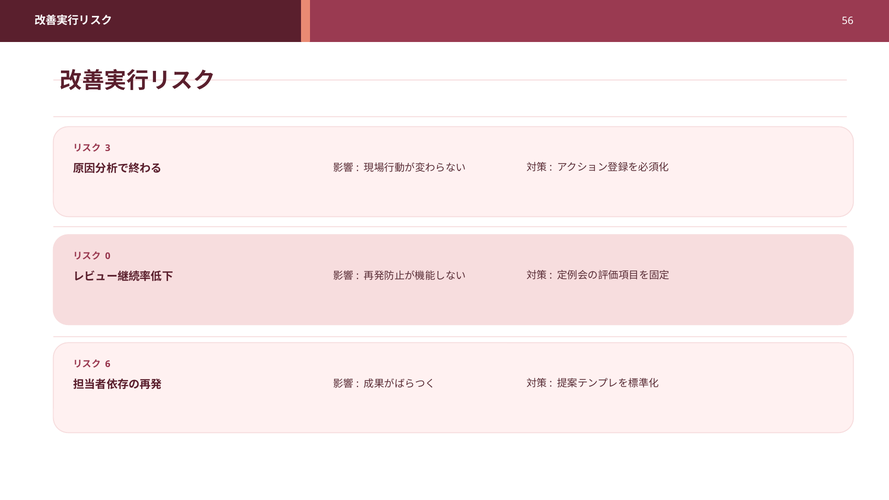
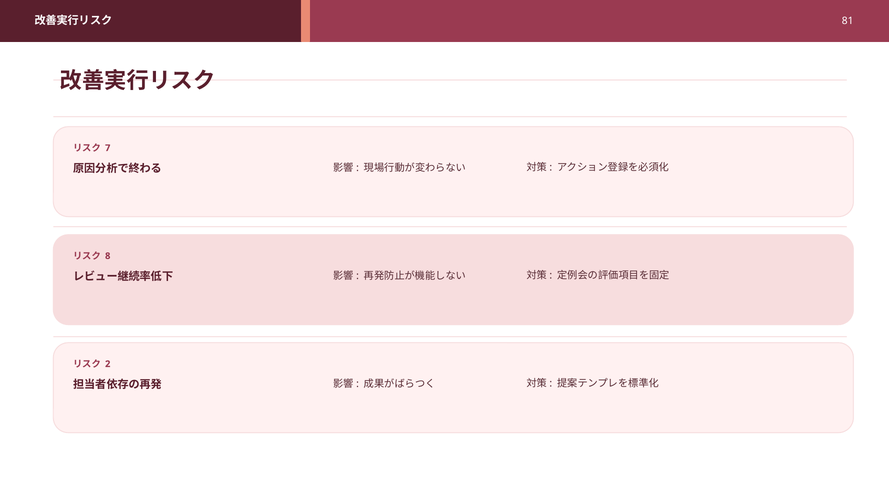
56: 56 -> 81
3: 3 -> 7
0: 0 -> 8
6: 6 -> 2
